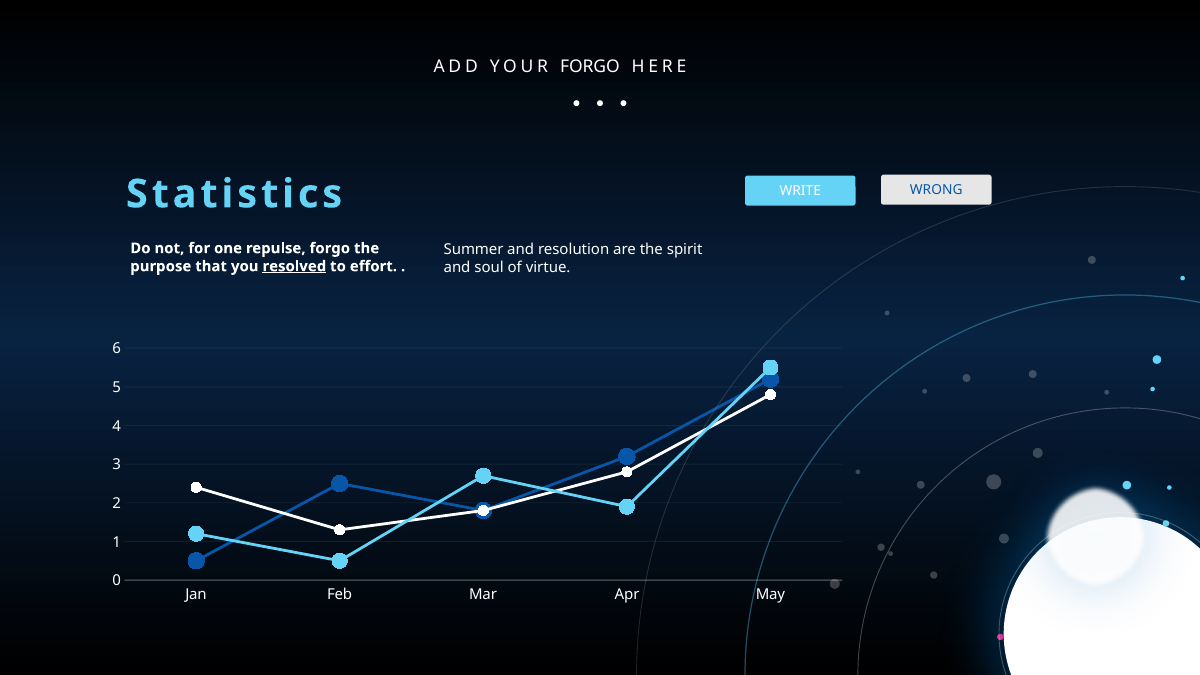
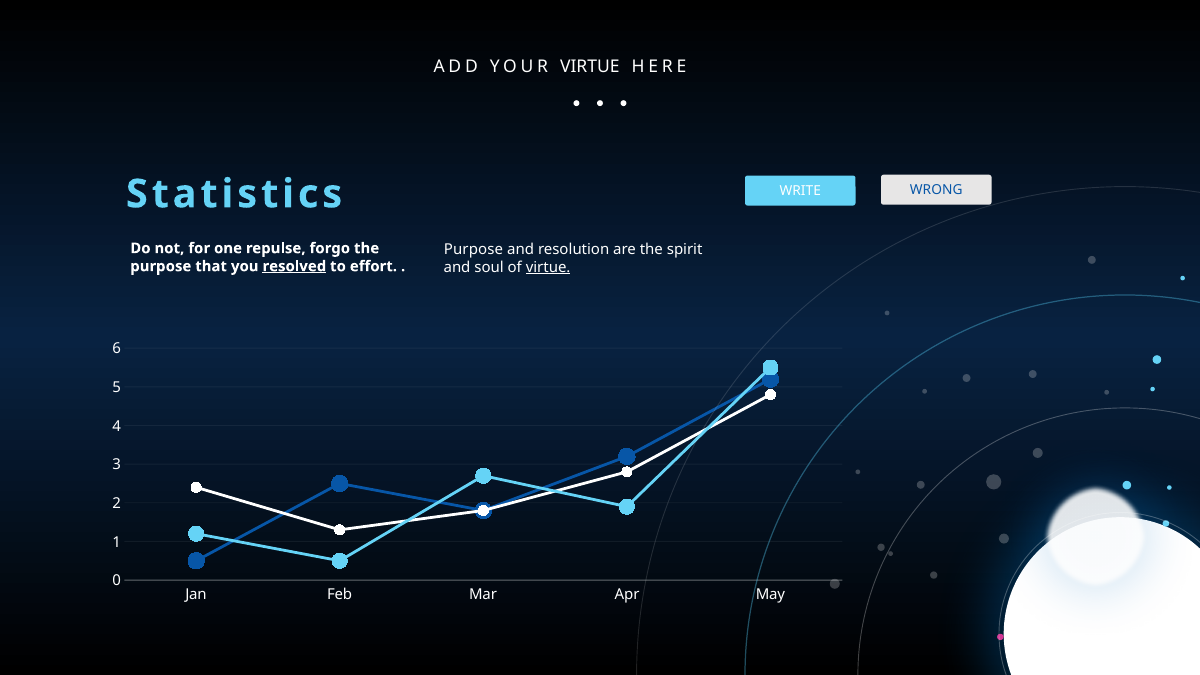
YOUR FORGO: FORGO -> VIRTUE
Summer at (474, 249): Summer -> Purpose
virtue at (548, 267) underline: none -> present
